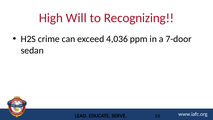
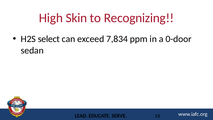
Will: Will -> Skin
crime: crime -> select
4,036: 4,036 -> 7,834
7-door: 7-door -> 0-door
